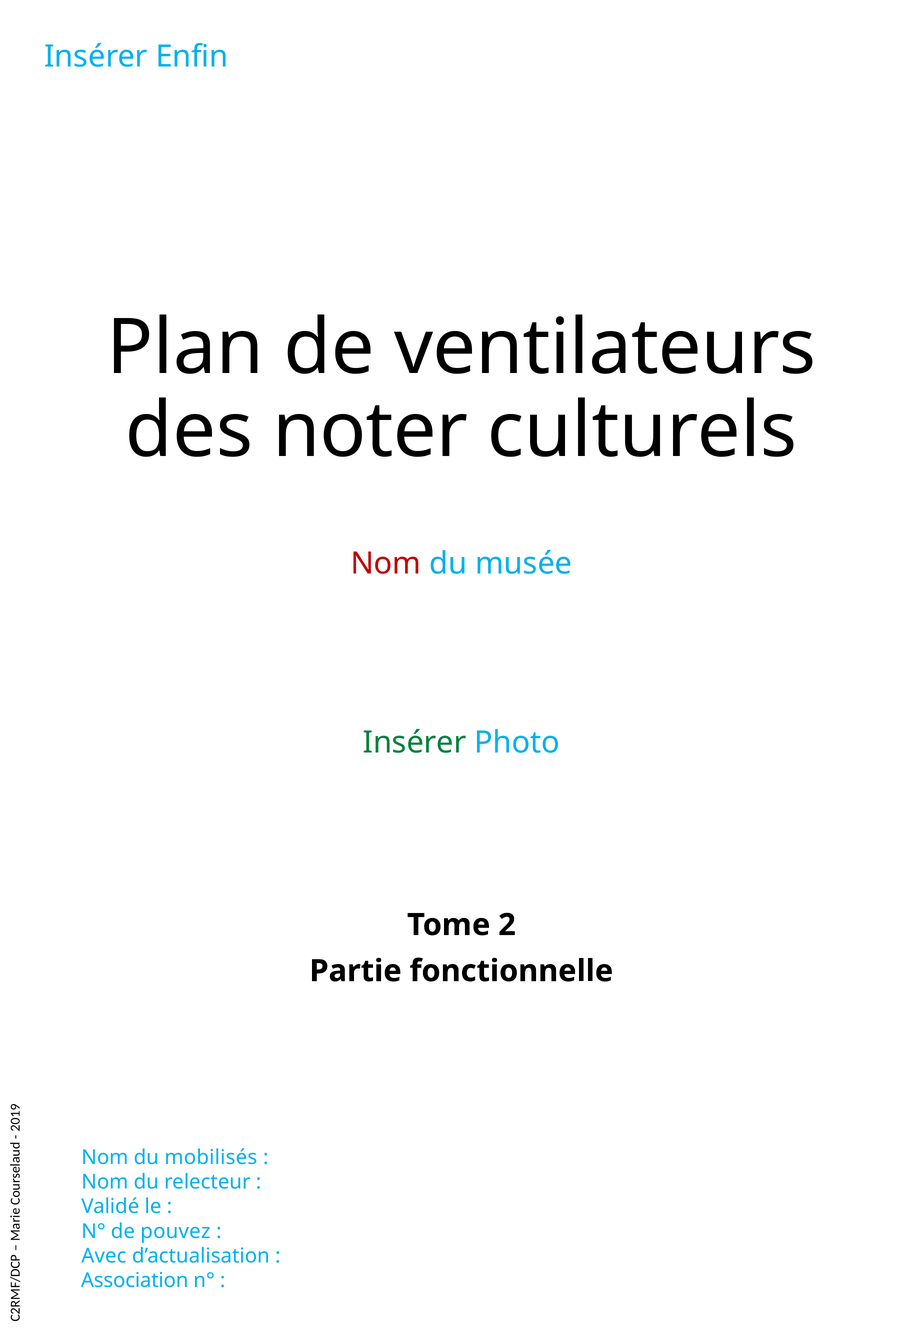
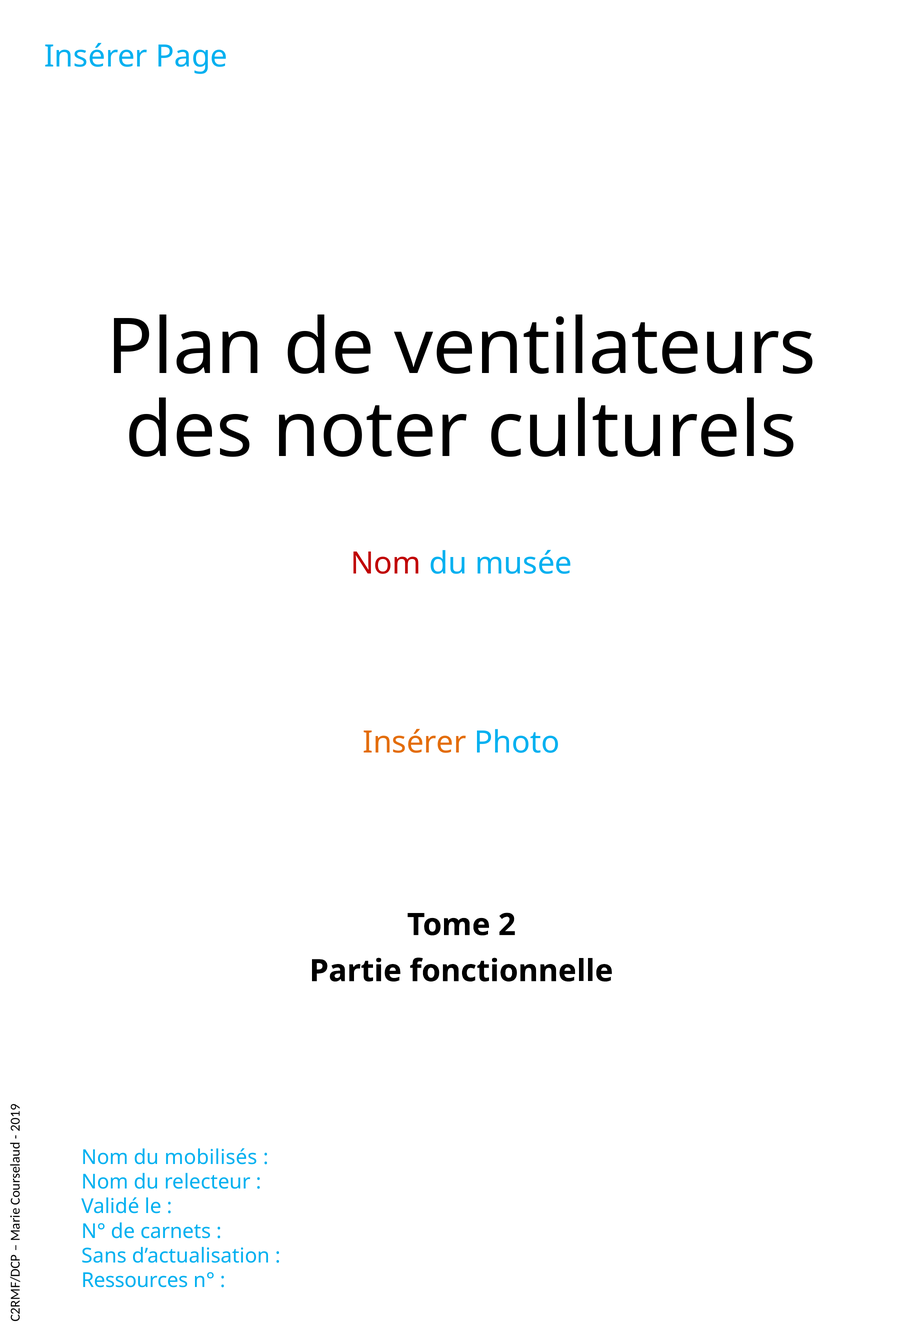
Enfin: Enfin -> Page
Insérer at (414, 742) colour: green -> orange
pouvez: pouvez -> carnets
Avec: Avec -> Sans
Association: Association -> Ressources
